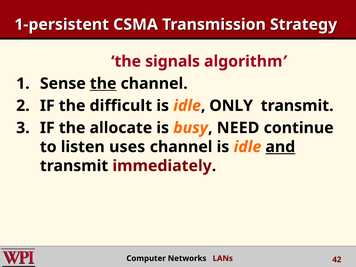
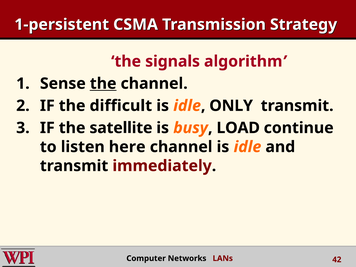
allocate: allocate -> satellite
NEED: NEED -> LOAD
uses: uses -> here
and underline: present -> none
